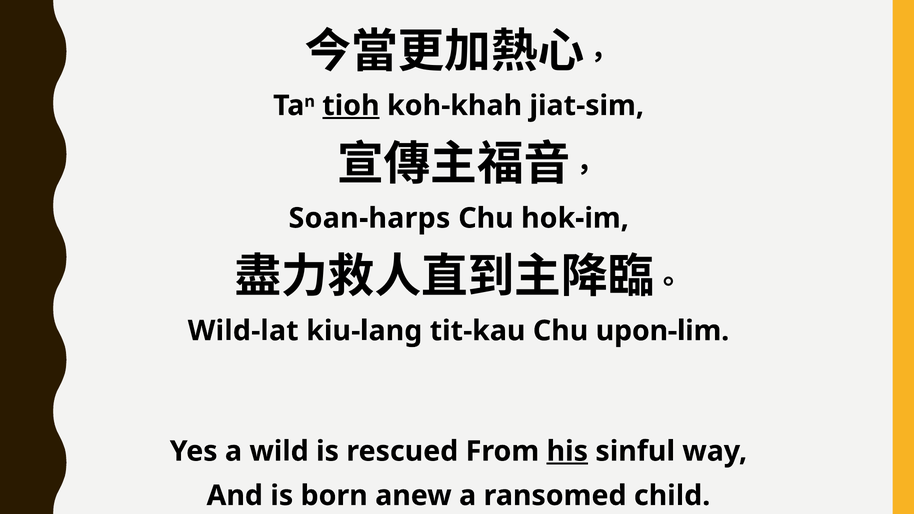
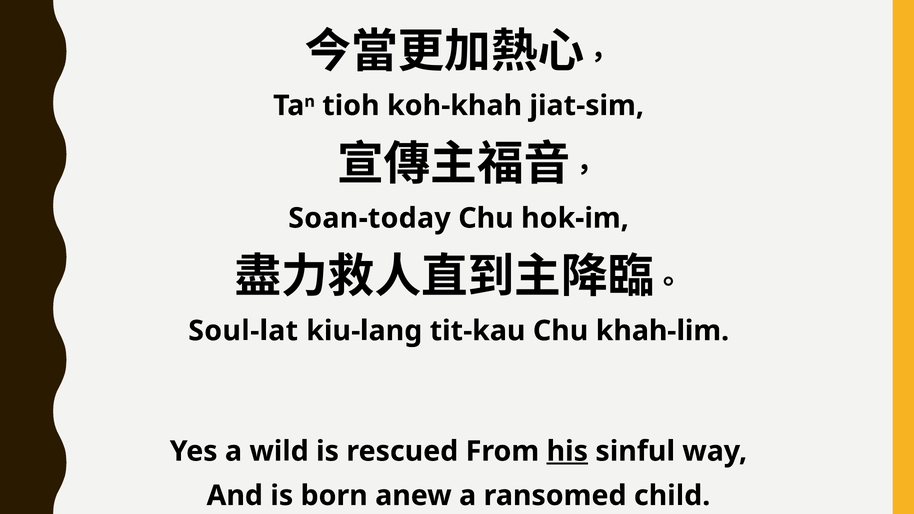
tioh underline: present -> none
Soan-harps: Soan-harps -> Soan-today
Wild-lat: Wild-lat -> Soul-lat
upon-lim: upon-lim -> khah-lim
